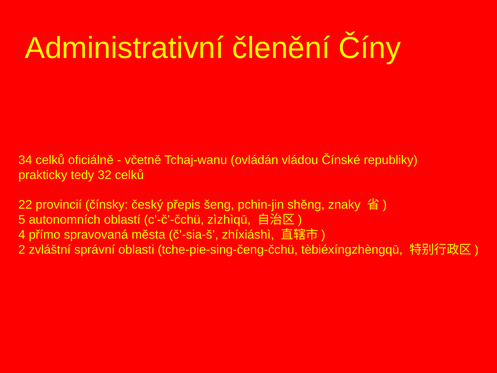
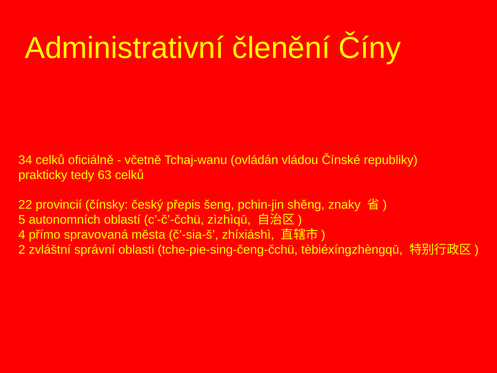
32: 32 -> 63
